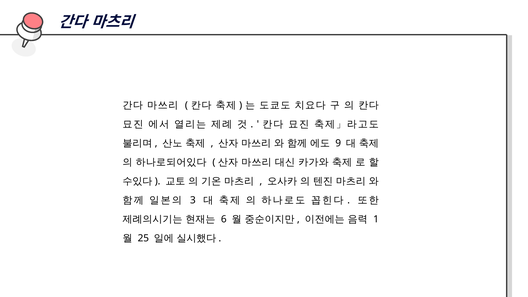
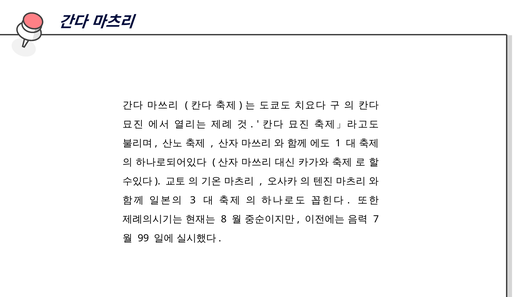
9: 9 -> 1
6: 6 -> 8
1: 1 -> 7
25: 25 -> 99
